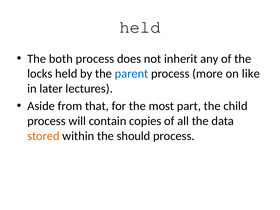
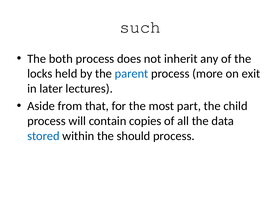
held at (140, 27): held -> such
like: like -> exit
stored colour: orange -> blue
